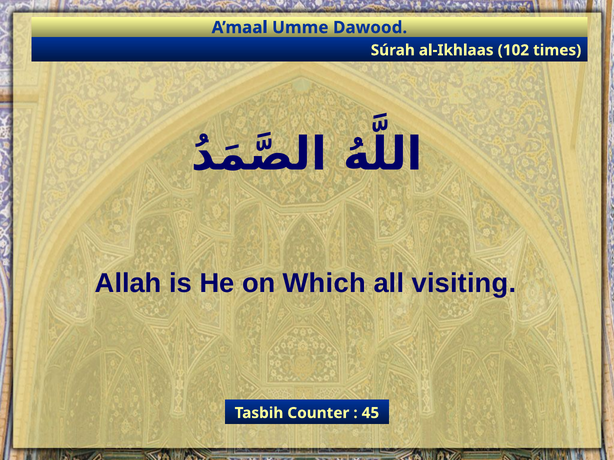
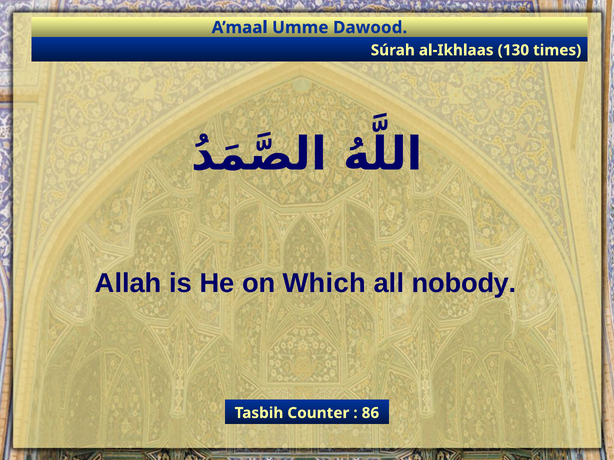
102: 102 -> 130
visiting: visiting -> nobody
45: 45 -> 86
